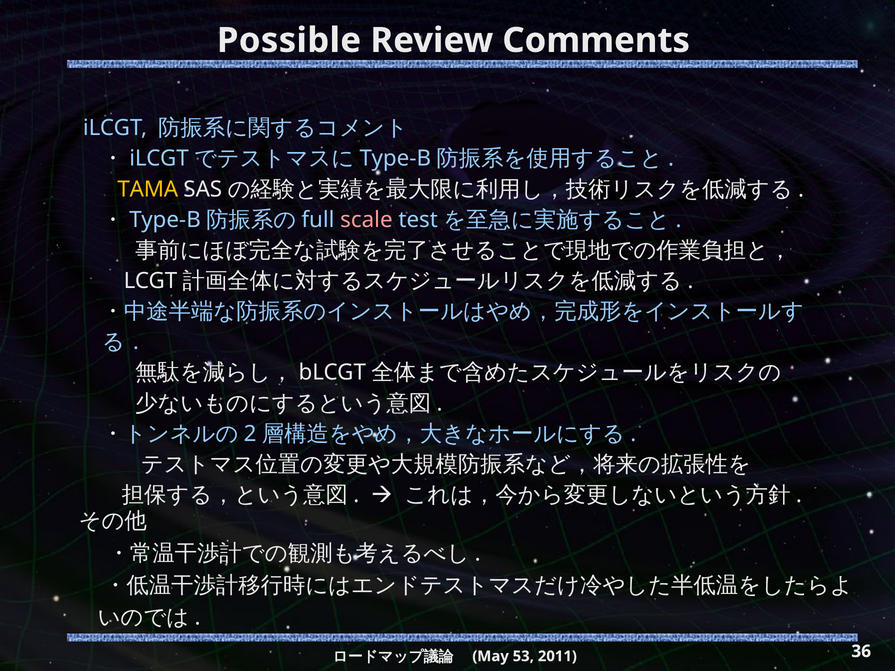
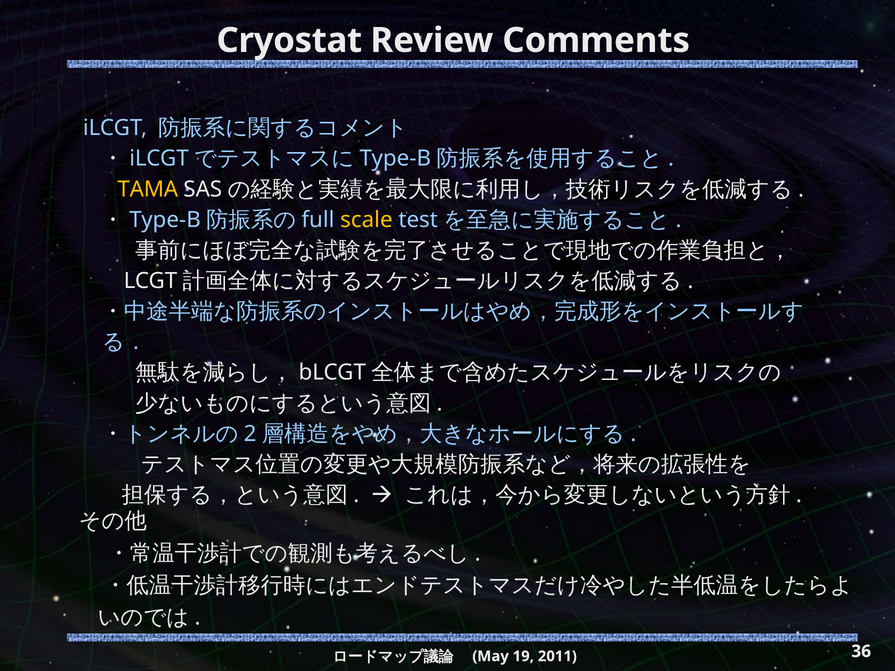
Possible: Possible -> Cryostat
scale colour: pink -> yellow
53: 53 -> 19
